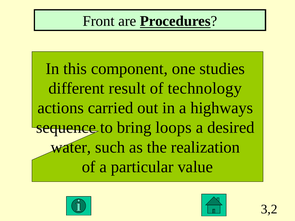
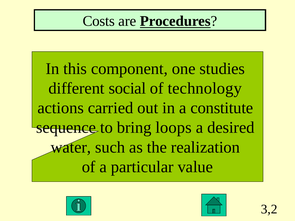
Front: Front -> Costs
result: result -> social
highways: highways -> constitute
